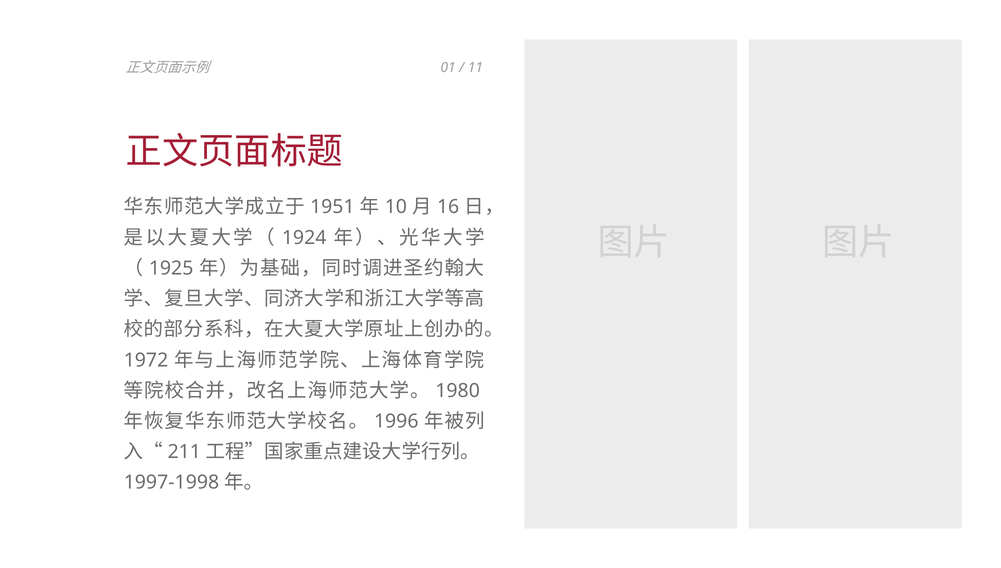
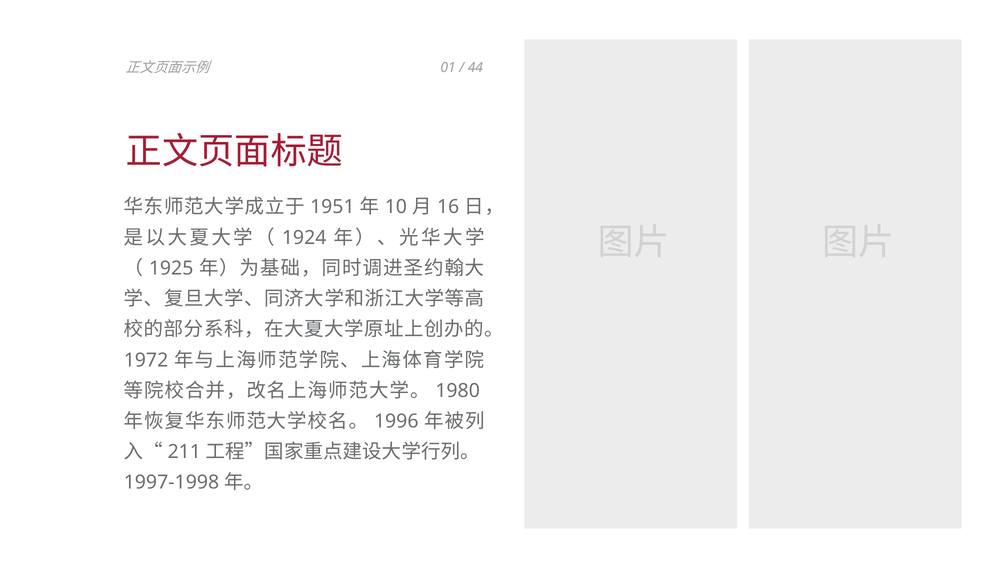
11: 11 -> 44
